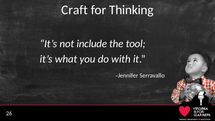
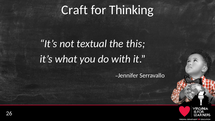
include: include -> textual
tool: tool -> this
